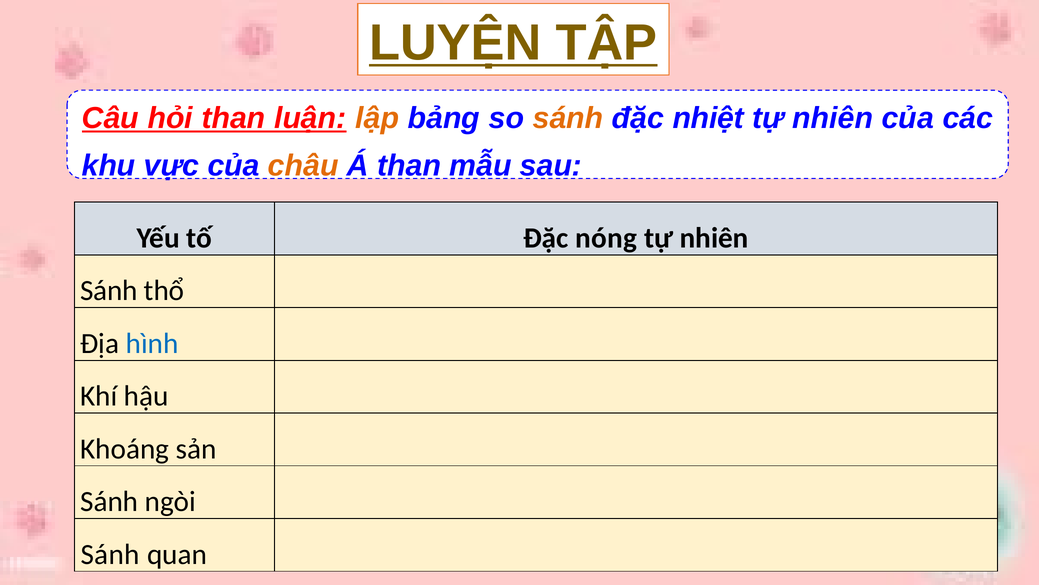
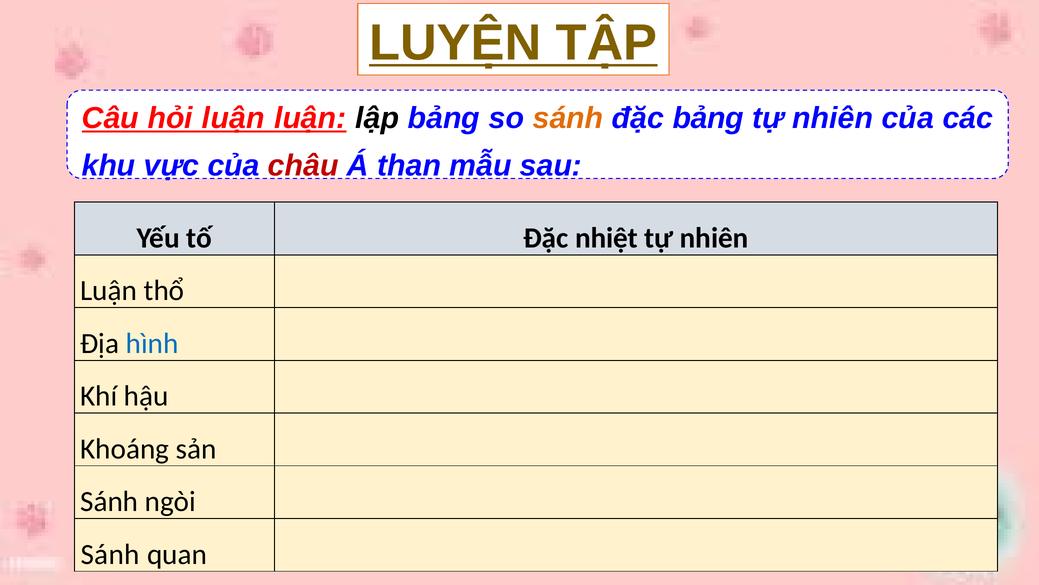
hỏi than: than -> luận
lập colour: orange -> black
đặc nhiệt: nhiệt -> bảng
châu colour: orange -> red
nóng: nóng -> nhiệt
Sánh at (109, 291): Sánh -> Luận
